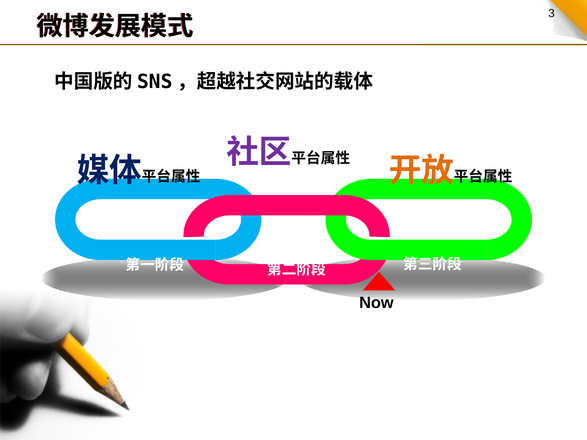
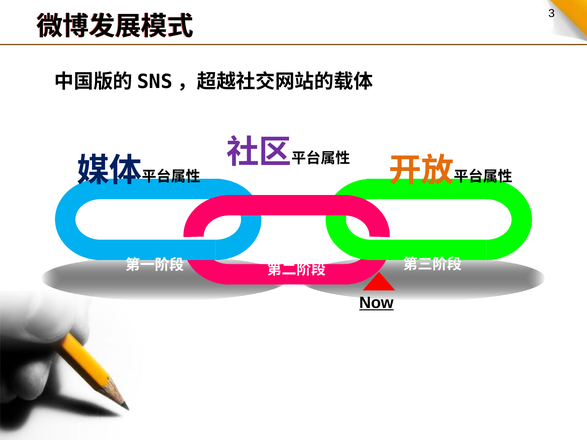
Now underline: none -> present
